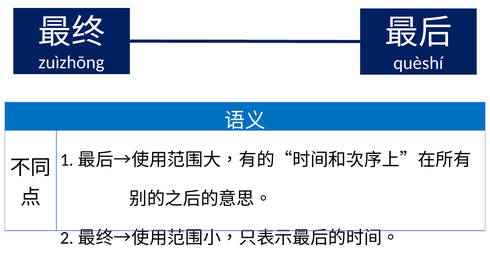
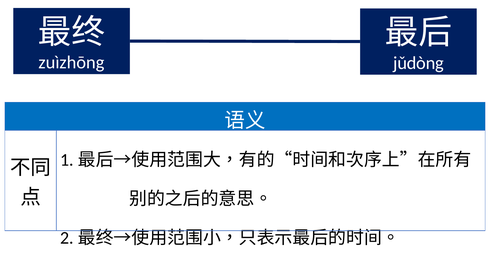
quèshí: quèshí -> jǔdòng
